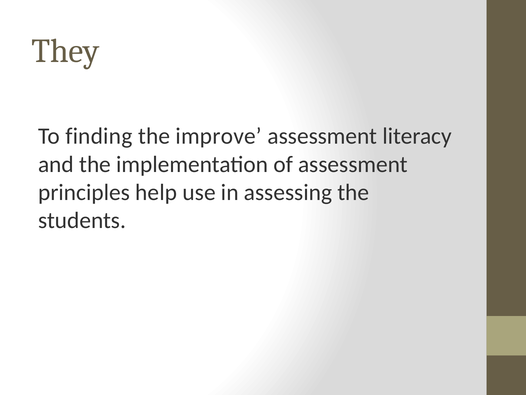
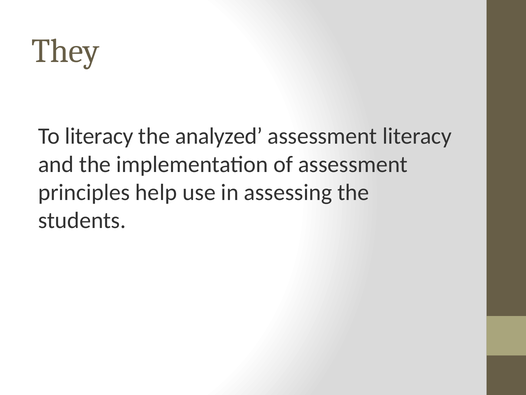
To finding: finding -> literacy
improve: improve -> analyzed
